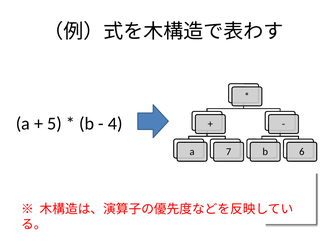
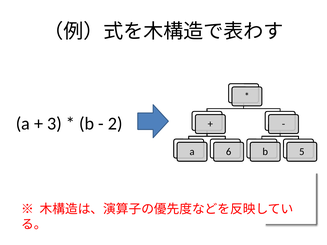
5: 5 -> 3
4: 4 -> 2
7: 7 -> 6
6: 6 -> 5
